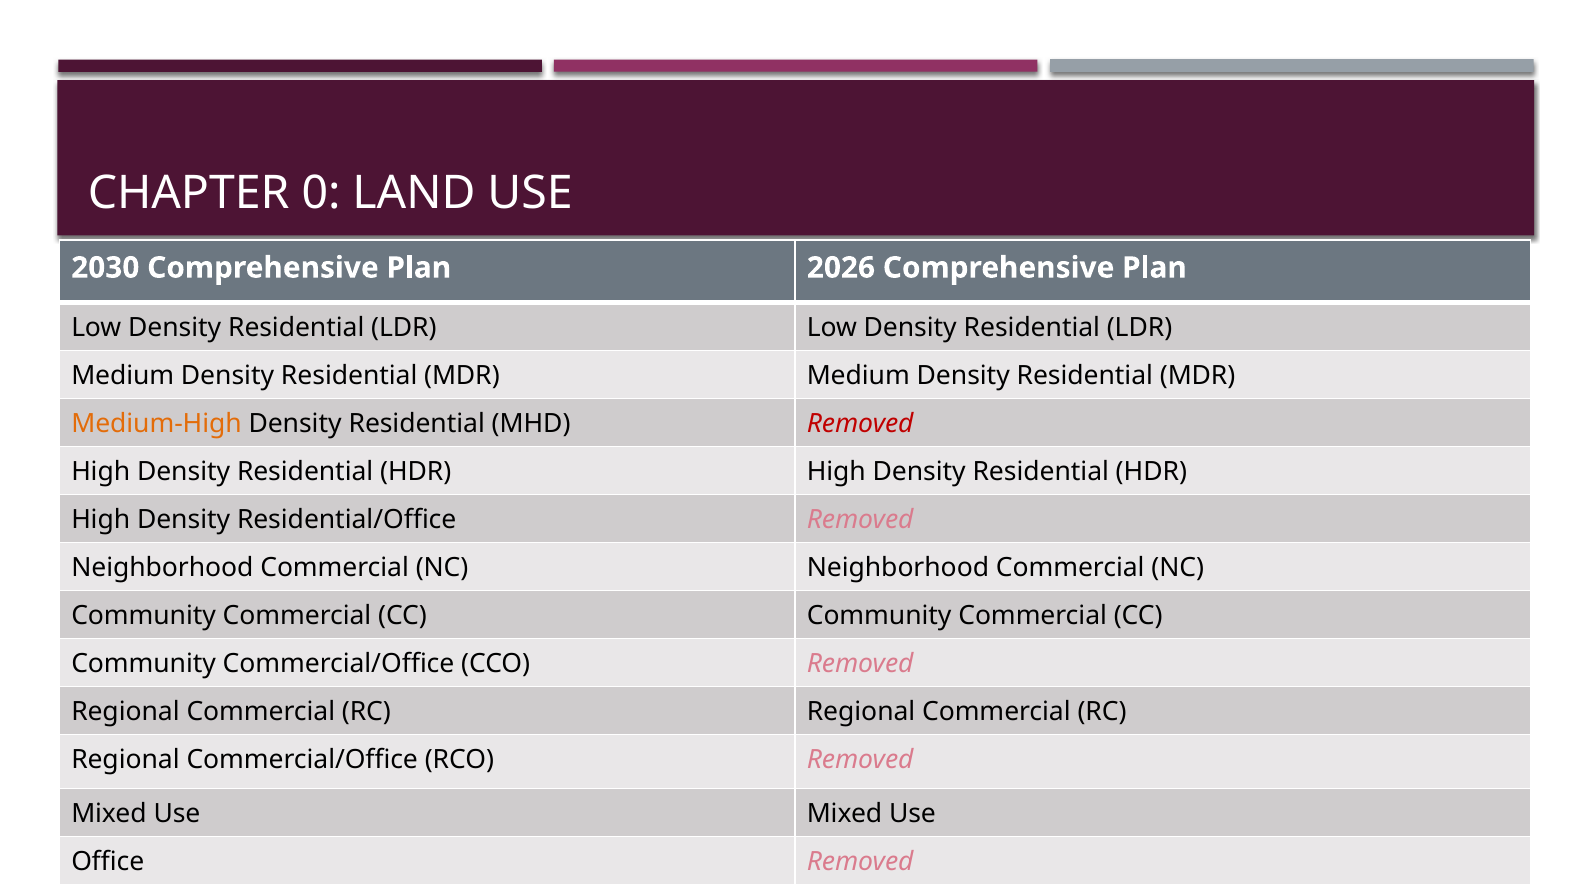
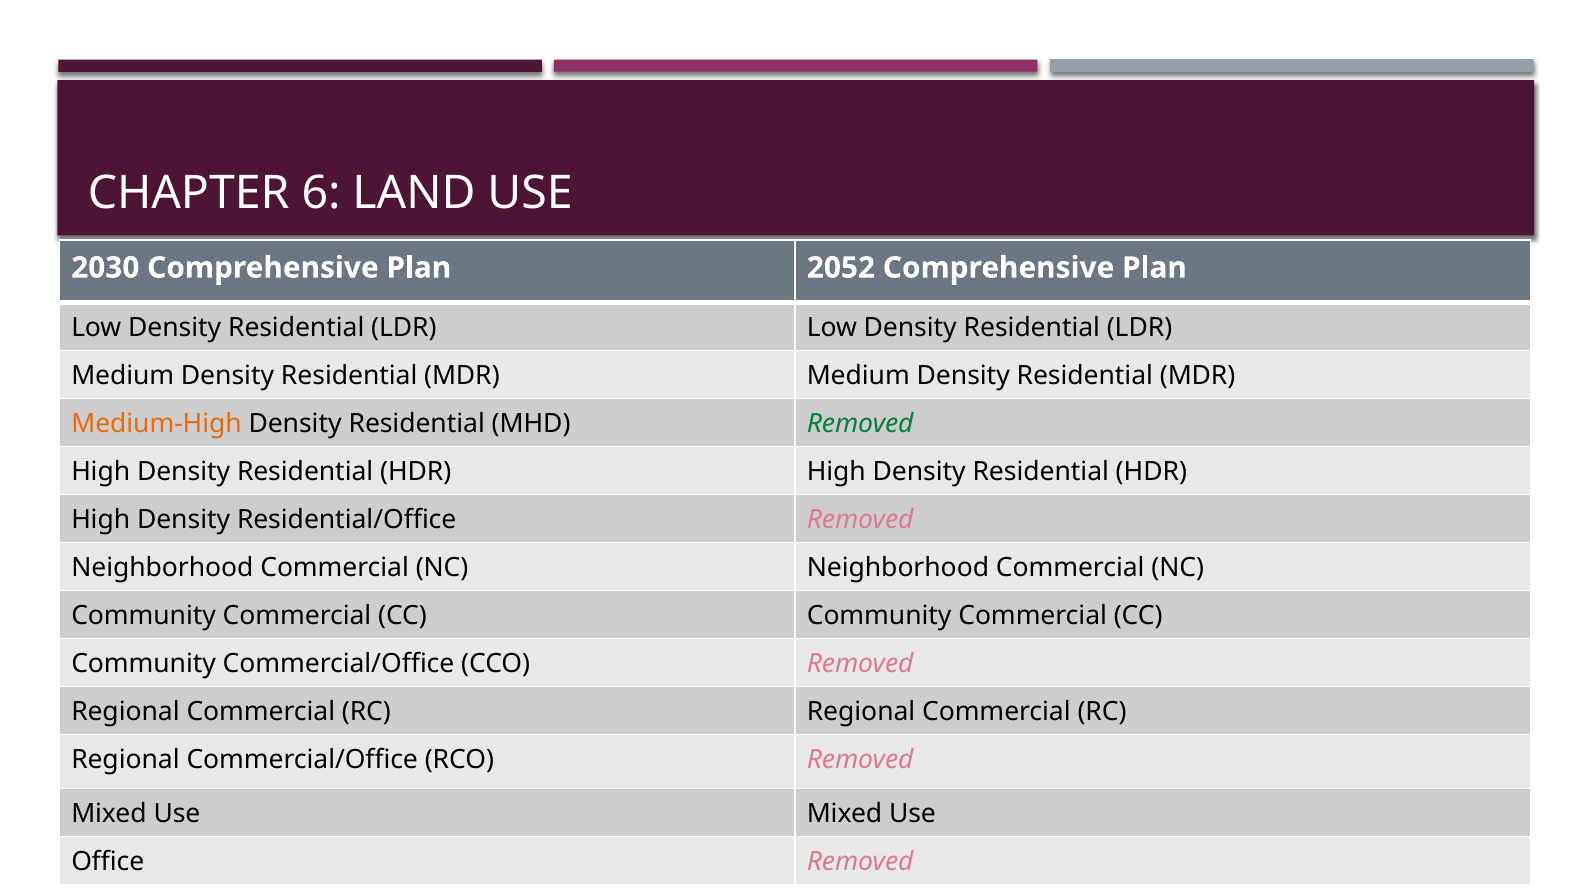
0: 0 -> 6
2026: 2026 -> 2052
Removed at (860, 424) colour: red -> green
